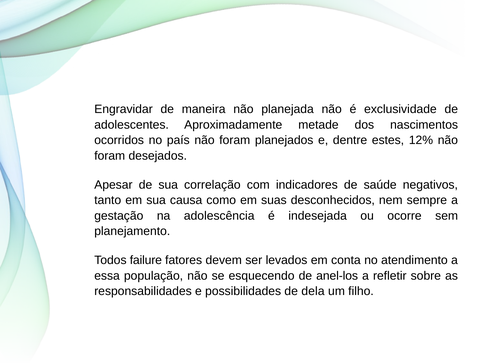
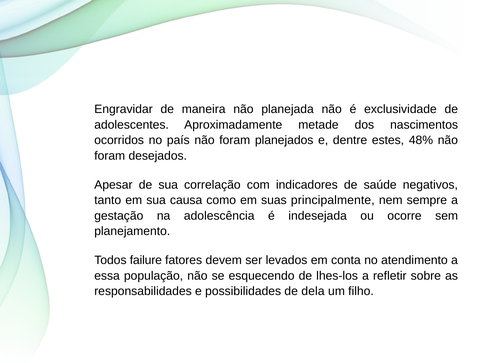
12%: 12% -> 48%
desconhecidos: desconhecidos -> principalmente
anel-los: anel-los -> lhes-los
